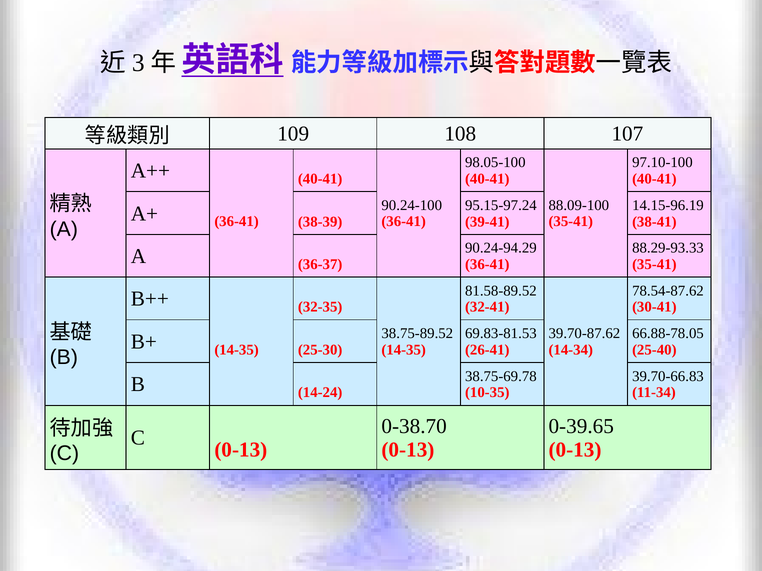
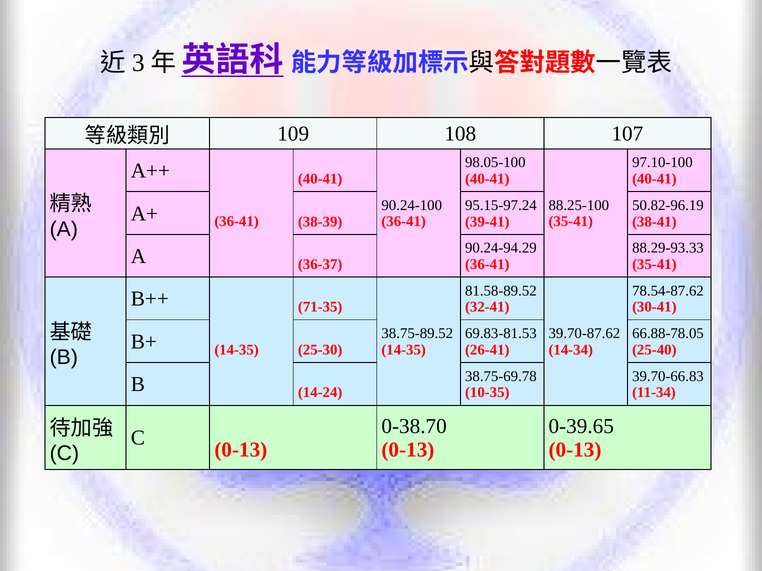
88.09-100: 88.09-100 -> 88.25-100
14.15-96.19: 14.15-96.19 -> 50.82-96.19
32-35: 32-35 -> 71-35
